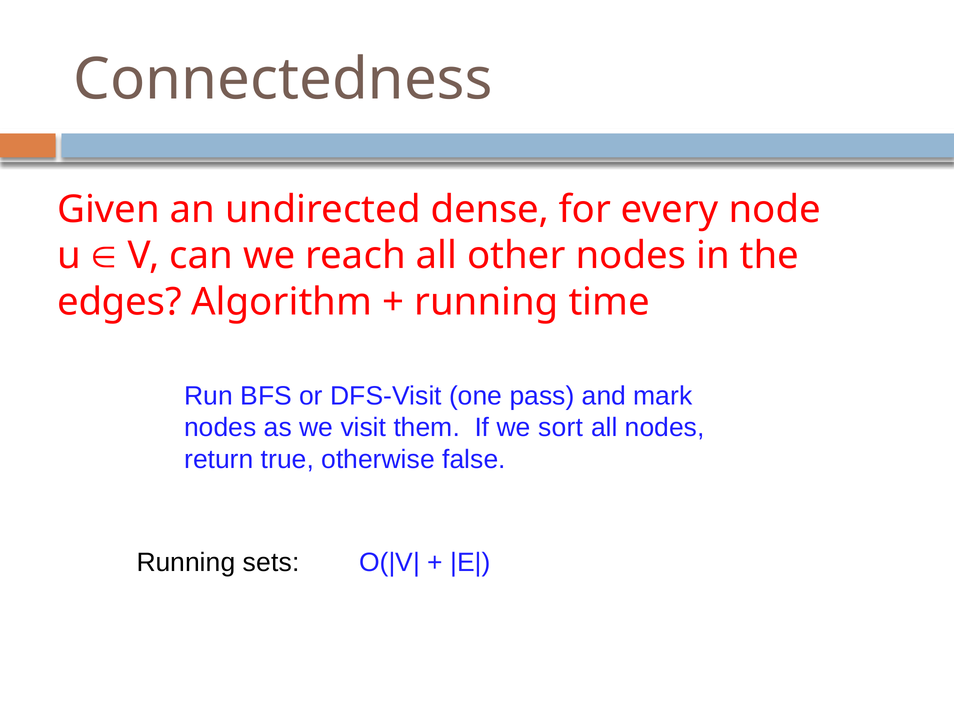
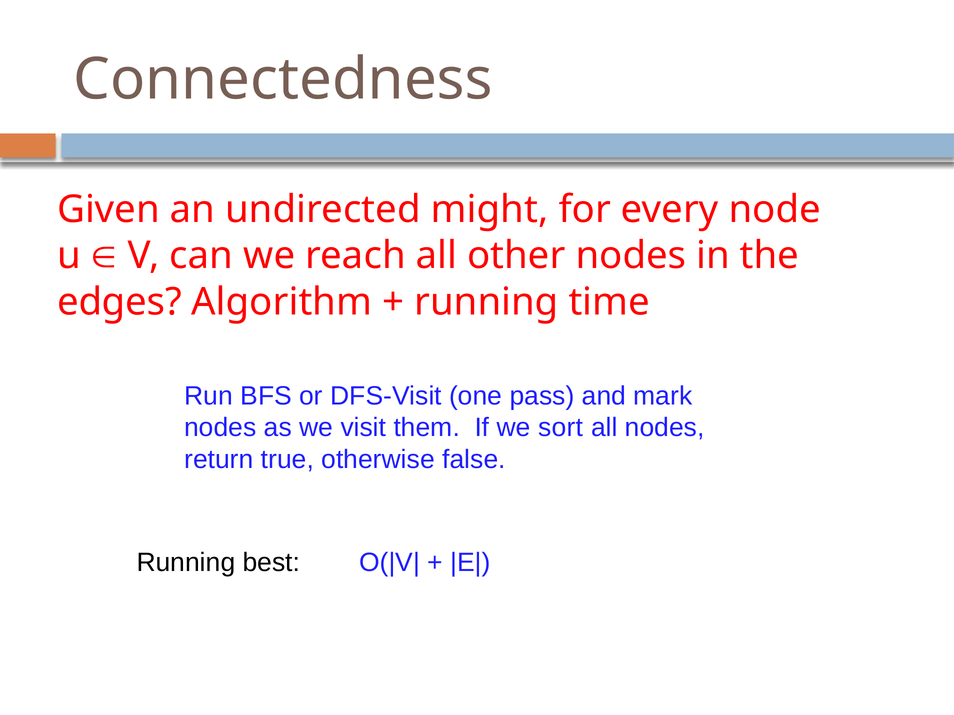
dense: dense -> might
sets: sets -> best
